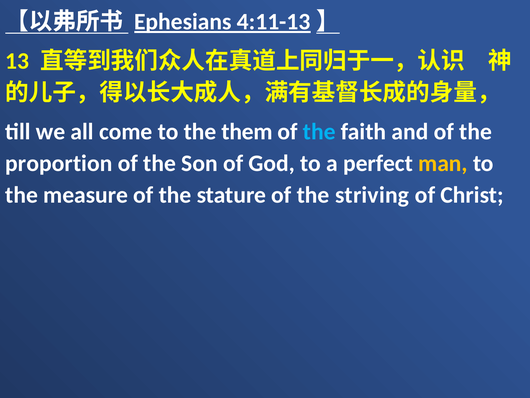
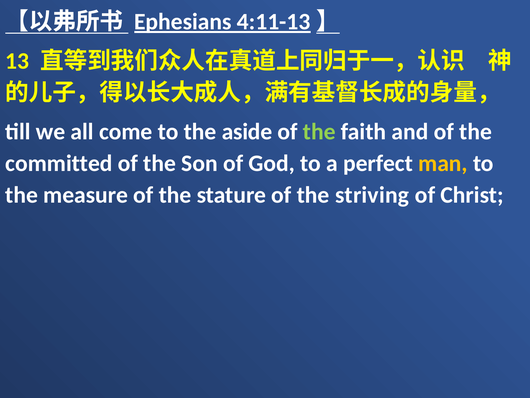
them: them -> aside
the at (319, 132) colour: light blue -> light green
proportion: proportion -> committed
